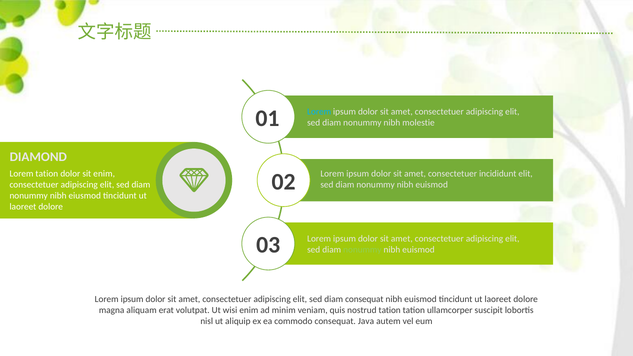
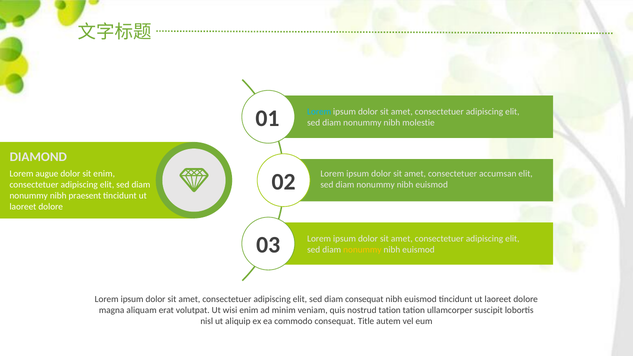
Lorem tation: tation -> augue
incididunt: incididunt -> accumsan
eiusmod: eiusmod -> praesent
nonummy at (362, 250) colour: light green -> yellow
Java: Java -> Title
